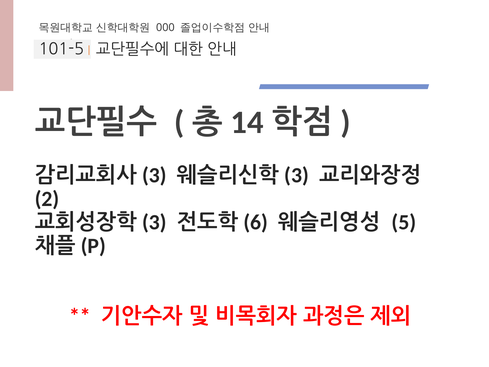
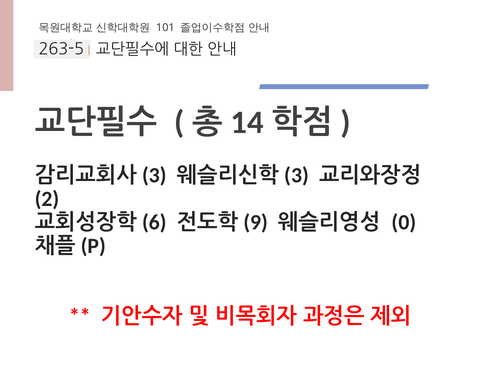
000: 000 -> 101
101-5: 101-5 -> 263-5
3 at (154, 222): 3 -> 6
6: 6 -> 9
5: 5 -> 0
